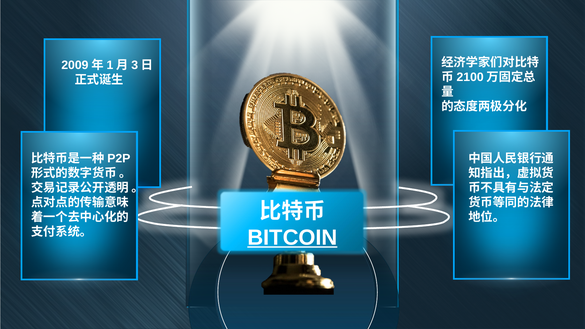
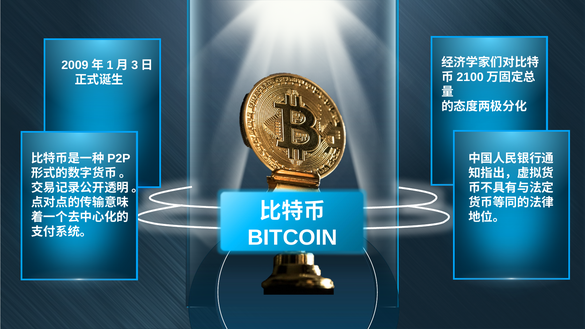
BITCOIN underline: present -> none
